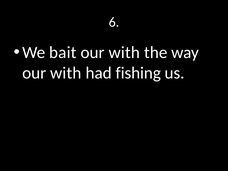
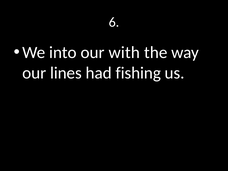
bait: bait -> into
with at (66, 73): with -> lines
